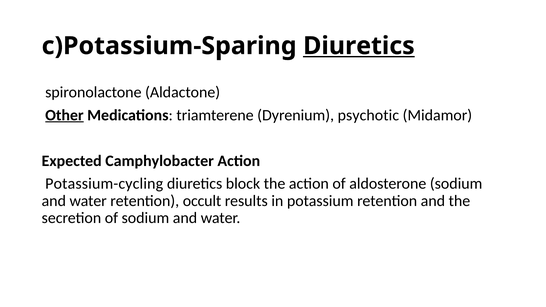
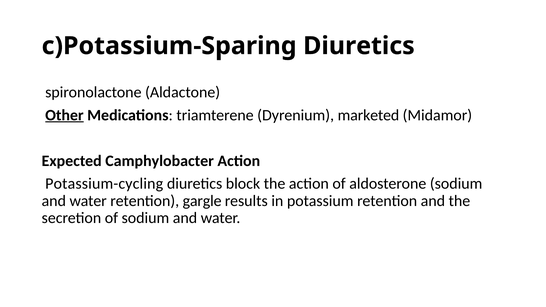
Diuretics at (359, 46) underline: present -> none
psychotic: psychotic -> marketed
occult: occult -> gargle
